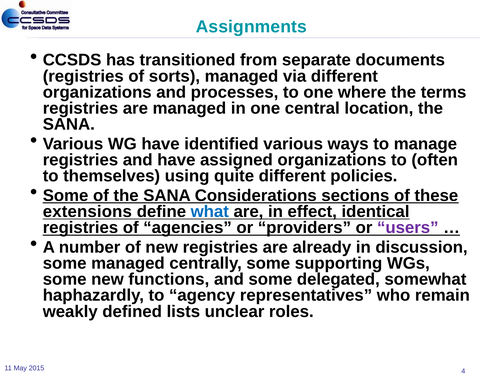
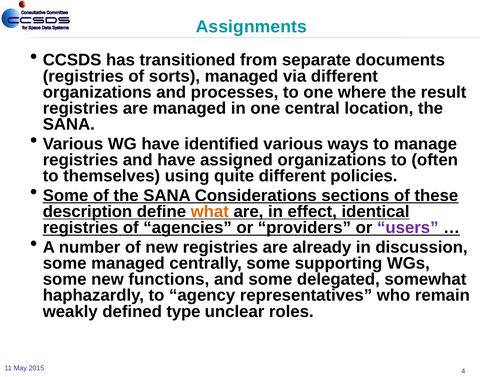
terms: terms -> result
extensions: extensions -> description
what colour: blue -> orange
lists: lists -> type
